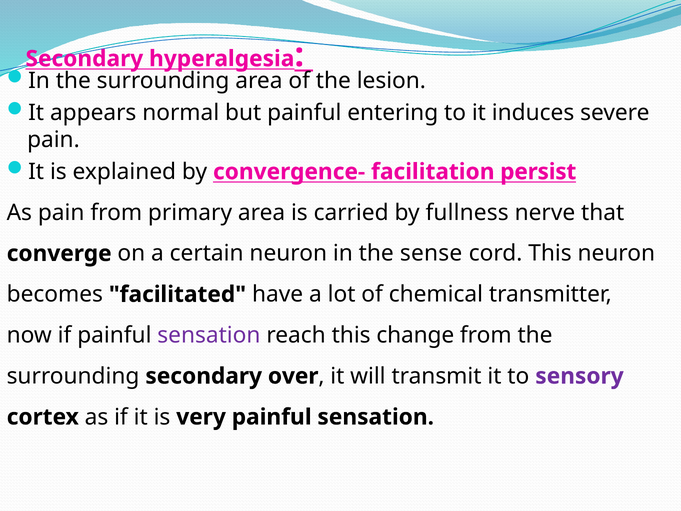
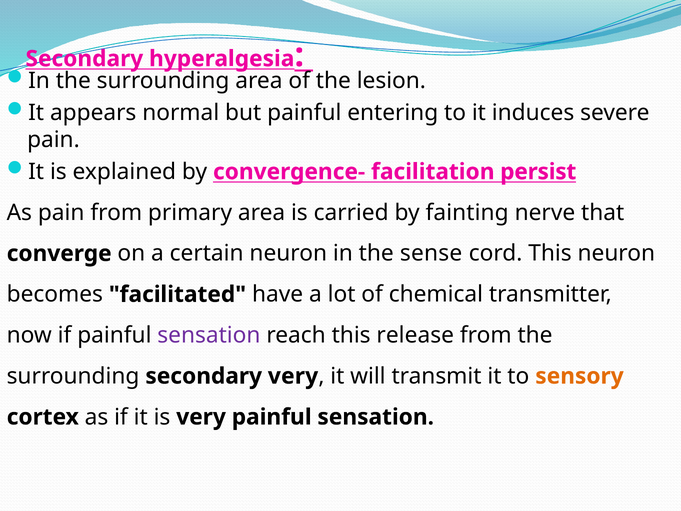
fullness: fullness -> fainting
change: change -> release
secondary over: over -> very
sensory colour: purple -> orange
